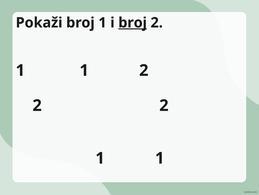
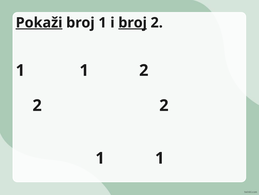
Pokaži underline: none -> present
